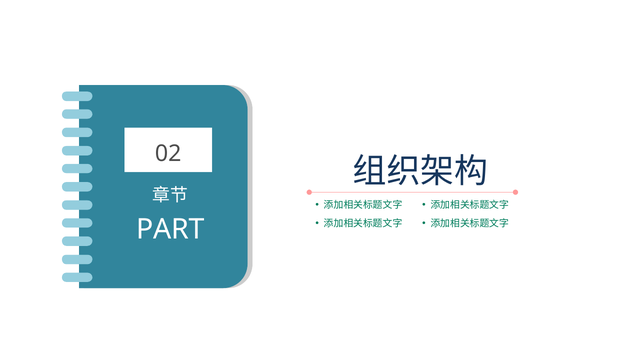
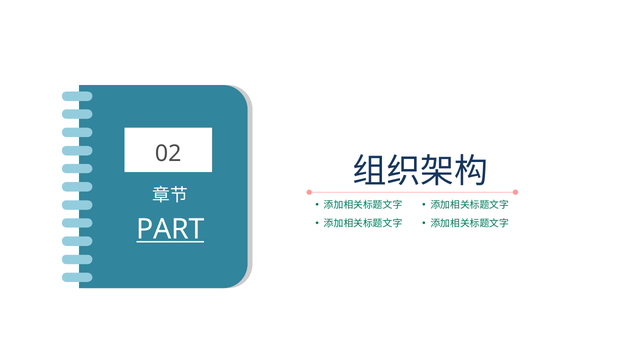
PART underline: none -> present
